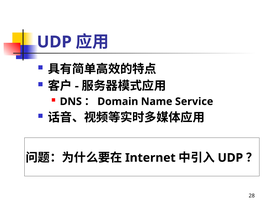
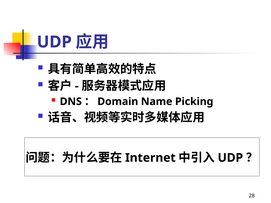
Service: Service -> Picking
